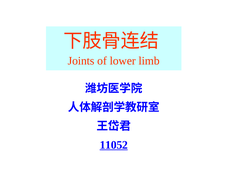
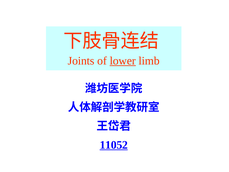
lower underline: none -> present
